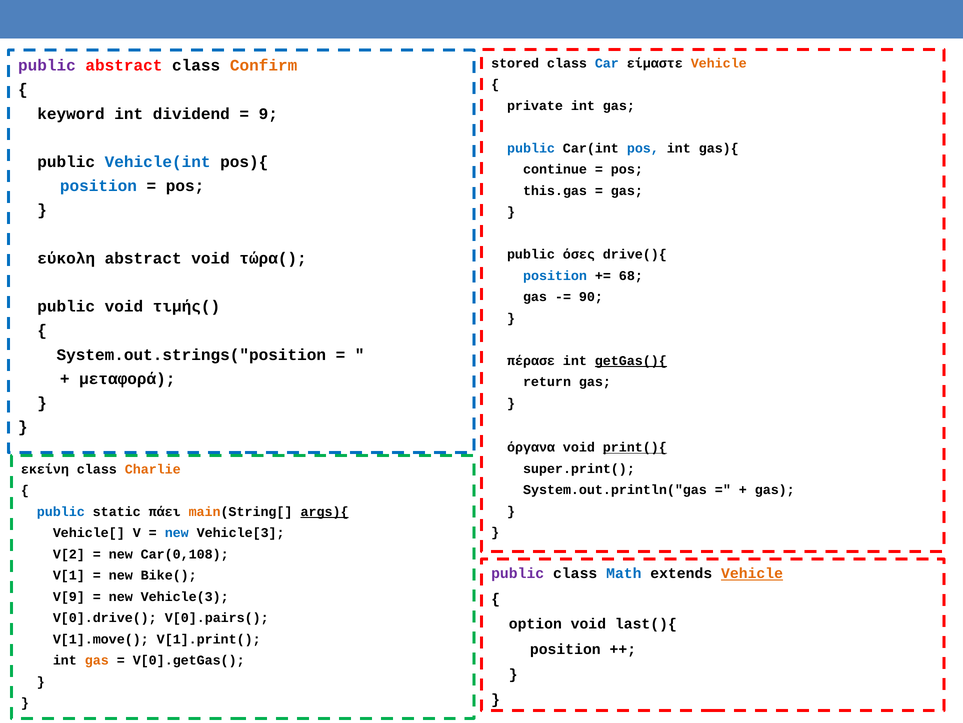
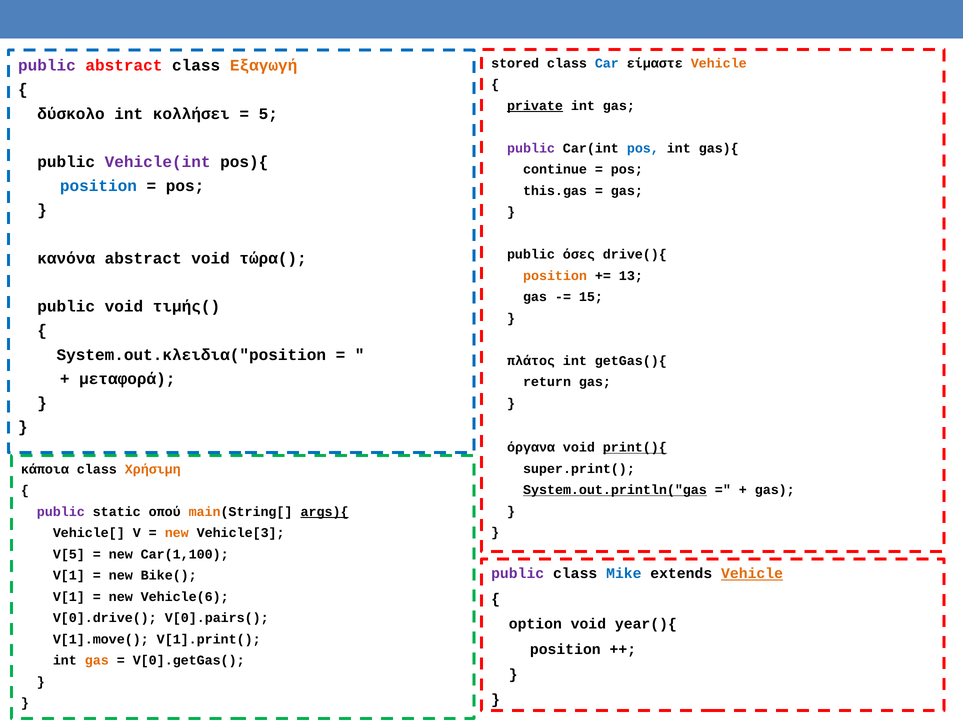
Confirm: Confirm -> Εξαγωγή
private underline: none -> present
keyword: keyword -> δύσκολο
dividend: dividend -> κολλήσει
9: 9 -> 5
public at (531, 148) colour: blue -> purple
Vehicle(int colour: blue -> purple
εύκολη: εύκολη -> κανόνα
position at (555, 275) colour: blue -> orange
68: 68 -> 13
90: 90 -> 15
System.out.strings("position: System.out.strings("position -> System.out.κλειδια("position
πέρασε: πέρασε -> πλάτος
getGas(){ underline: present -> none
εκείνη: εκείνη -> κάποια
Charlie: Charlie -> Χρήσιμη
System.out.println("gas underline: none -> present
public at (61, 511) colour: blue -> purple
πάει: πάει -> οπού
new at (177, 532) colour: blue -> orange
V[2: V[2 -> V[5
Car(0,108: Car(0,108 -> Car(1,100
Math: Math -> Mike
V[9 at (69, 596): V[9 -> V[1
Vehicle(3: Vehicle(3 -> Vehicle(6
last(){: last(){ -> year(){
